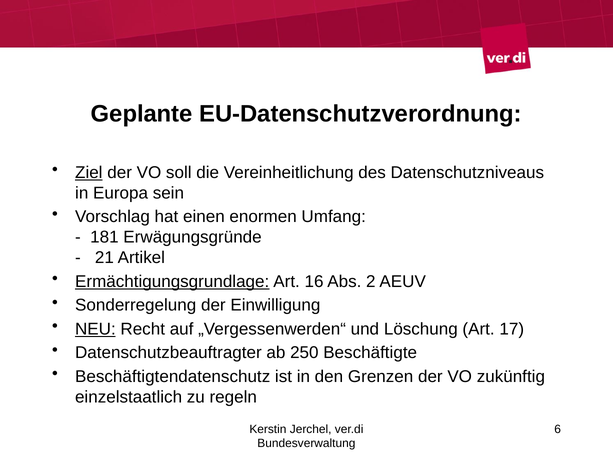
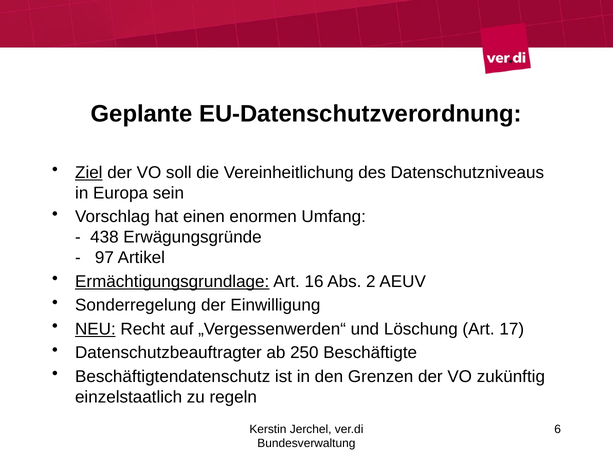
181: 181 -> 438
21: 21 -> 97
